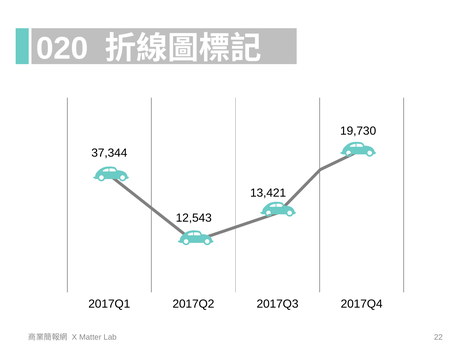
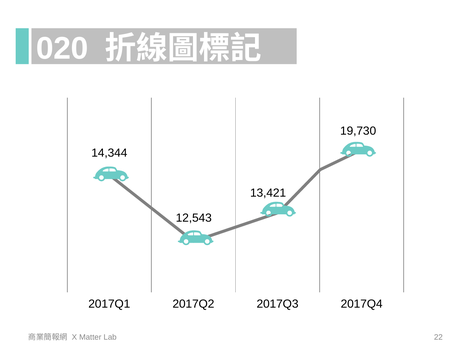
37,344: 37,344 -> 14,344
